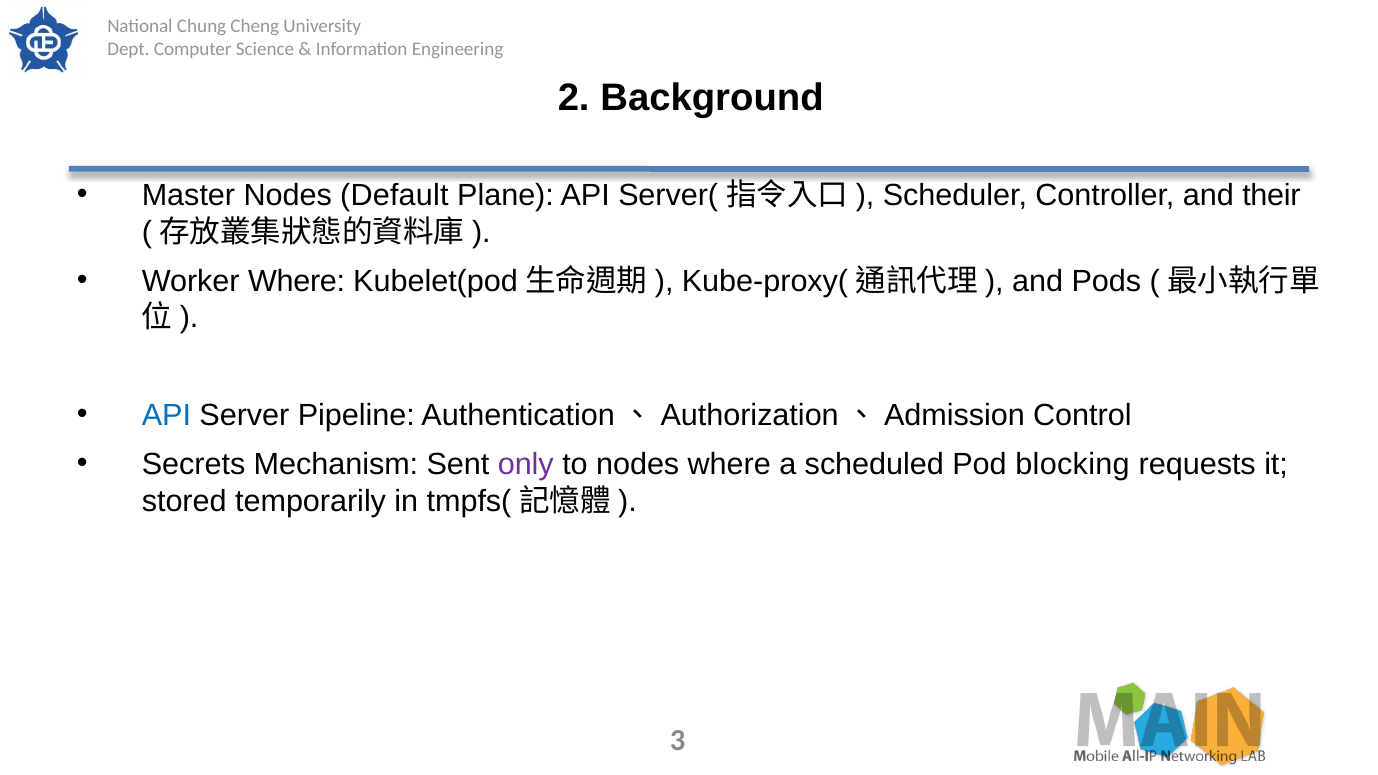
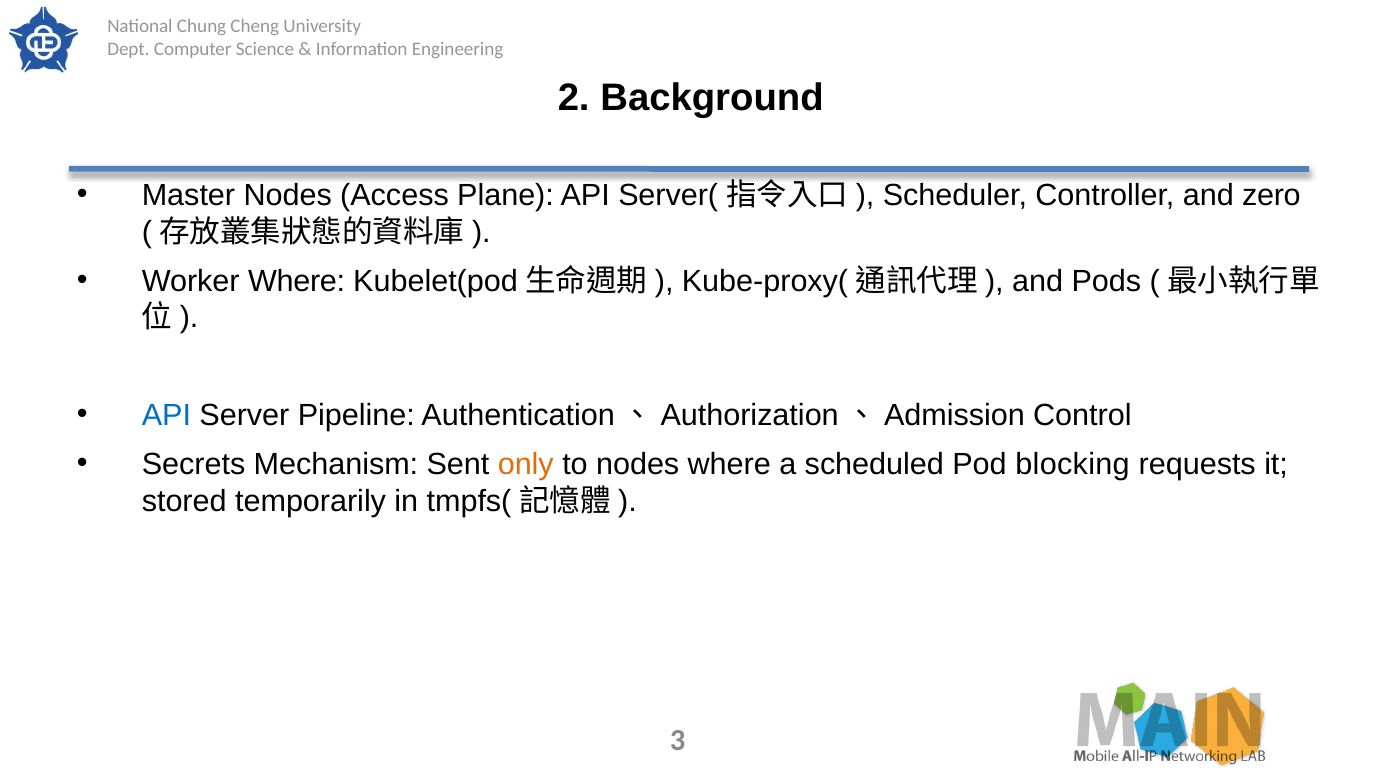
Default: Default -> Access
their: their -> zero
only colour: purple -> orange
